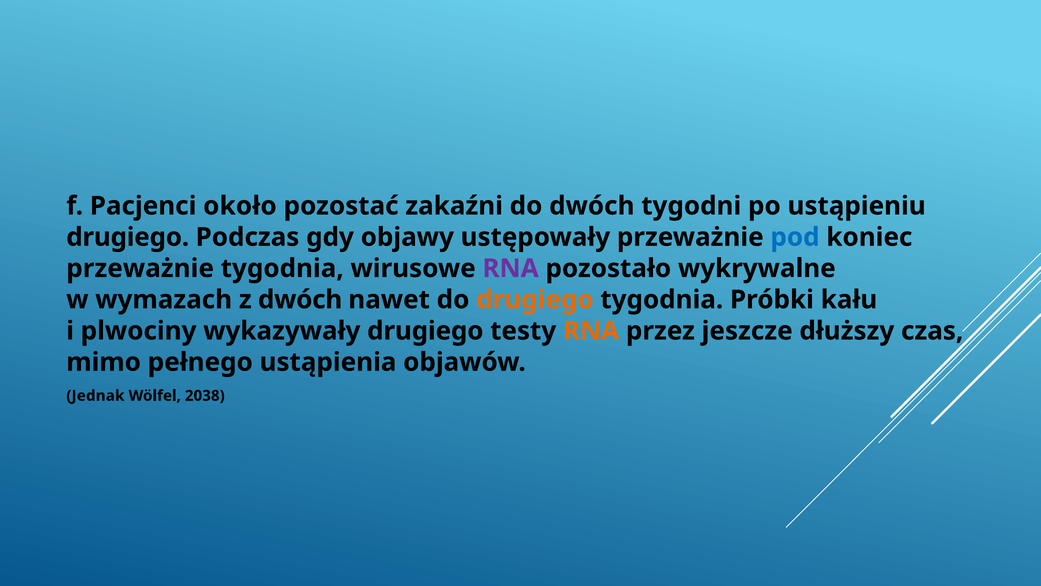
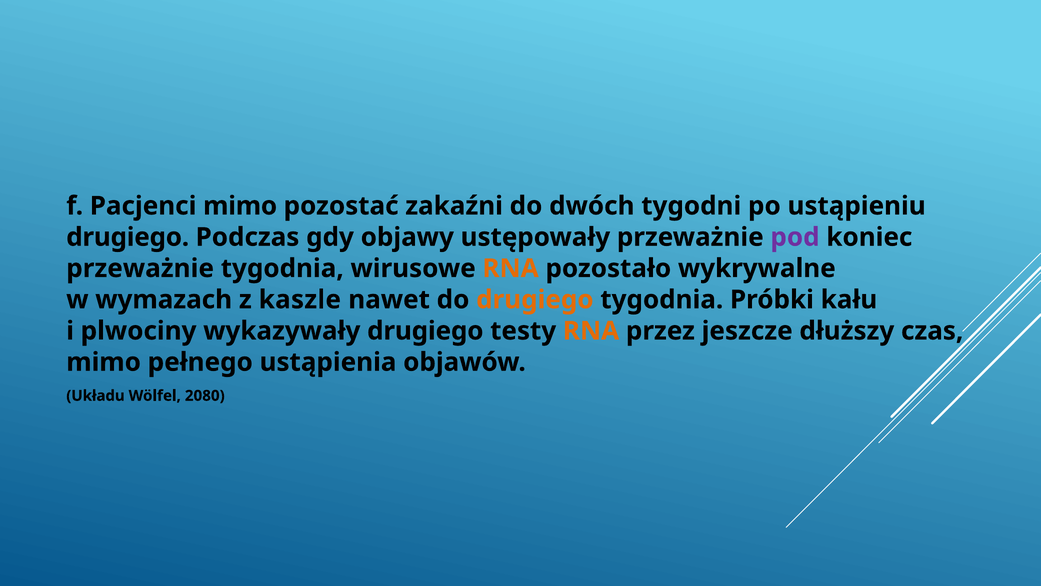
Pacjenci około: około -> mimo
pod colour: blue -> purple
RNA at (511, 268) colour: purple -> orange
z dwóch: dwóch -> kaszle
Jednak: Jednak -> Układu
2038: 2038 -> 2080
